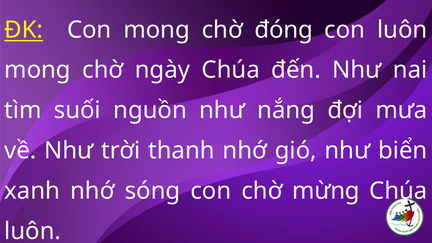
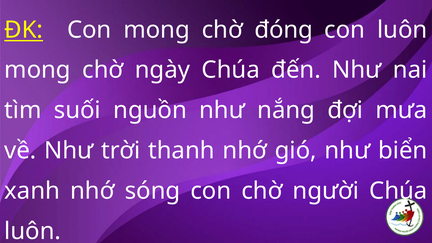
mừng: mừng -> người
